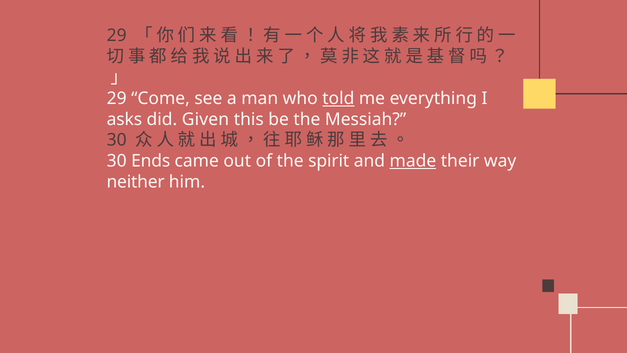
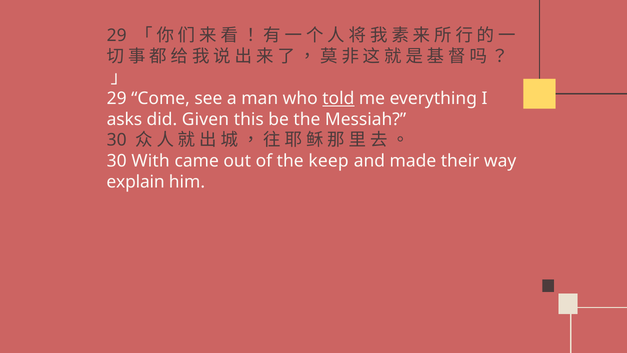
Ends: Ends -> With
spirit: spirit -> keep
made underline: present -> none
neither: neither -> explain
